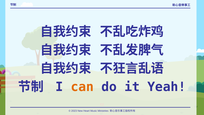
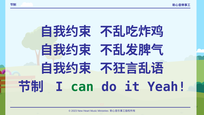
can colour: orange -> green
